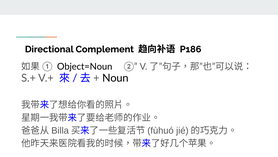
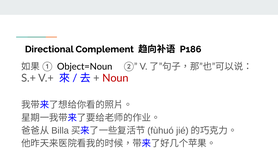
Noun colour: black -> red
